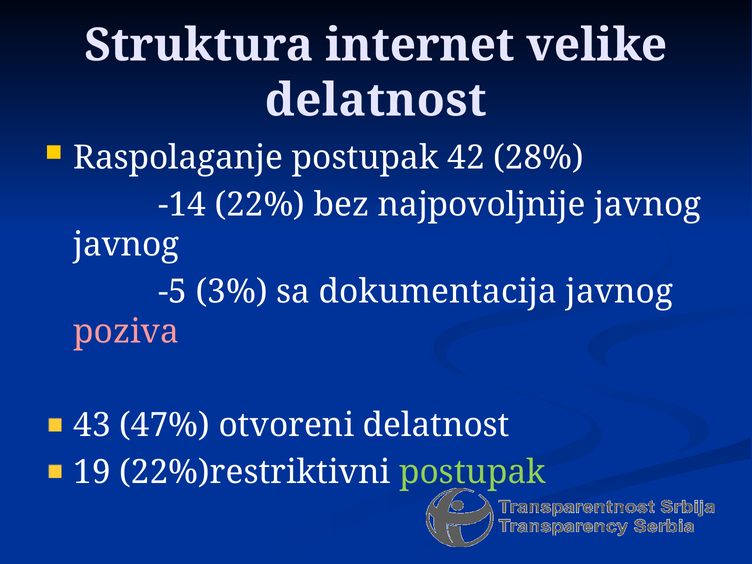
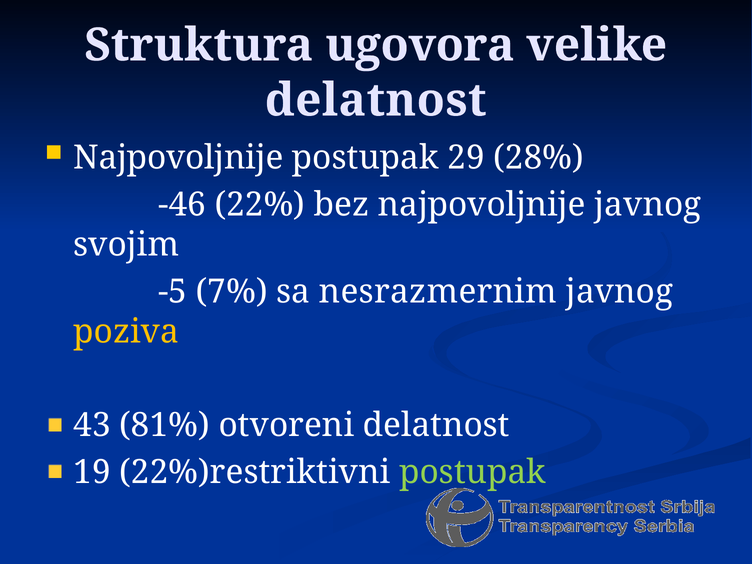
internet: internet -> ugovora
Raspolaganje at (178, 158): Raspolaganje -> Najpovoljnije
42: 42 -> 29
-14: -14 -> -46
javnog at (126, 245): javnog -> svojim
3%: 3% -> 7%
dokumentacija: dokumentacija -> nesrazmernim
poziva colour: pink -> yellow
47%: 47% -> 81%
